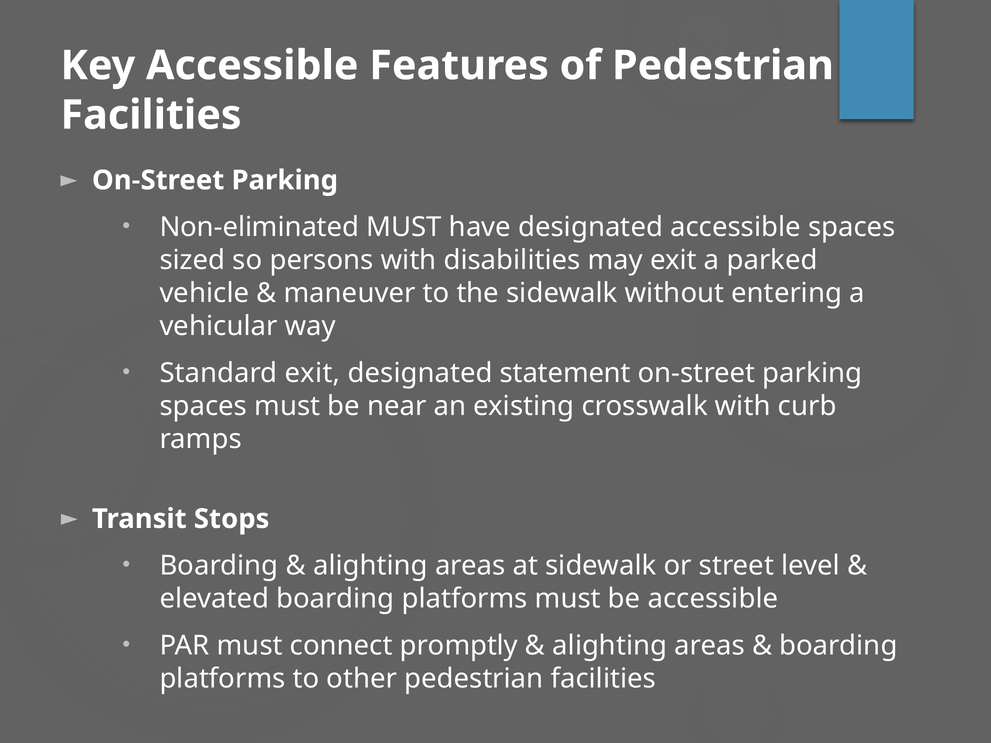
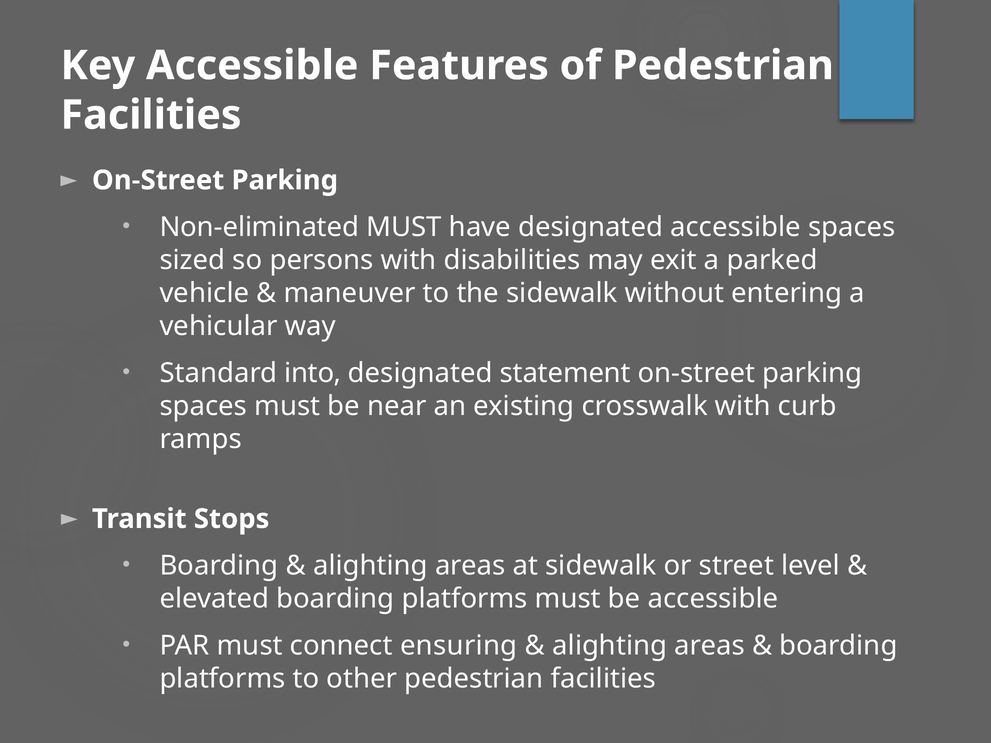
Standard exit: exit -> into
promptly: promptly -> ensuring
